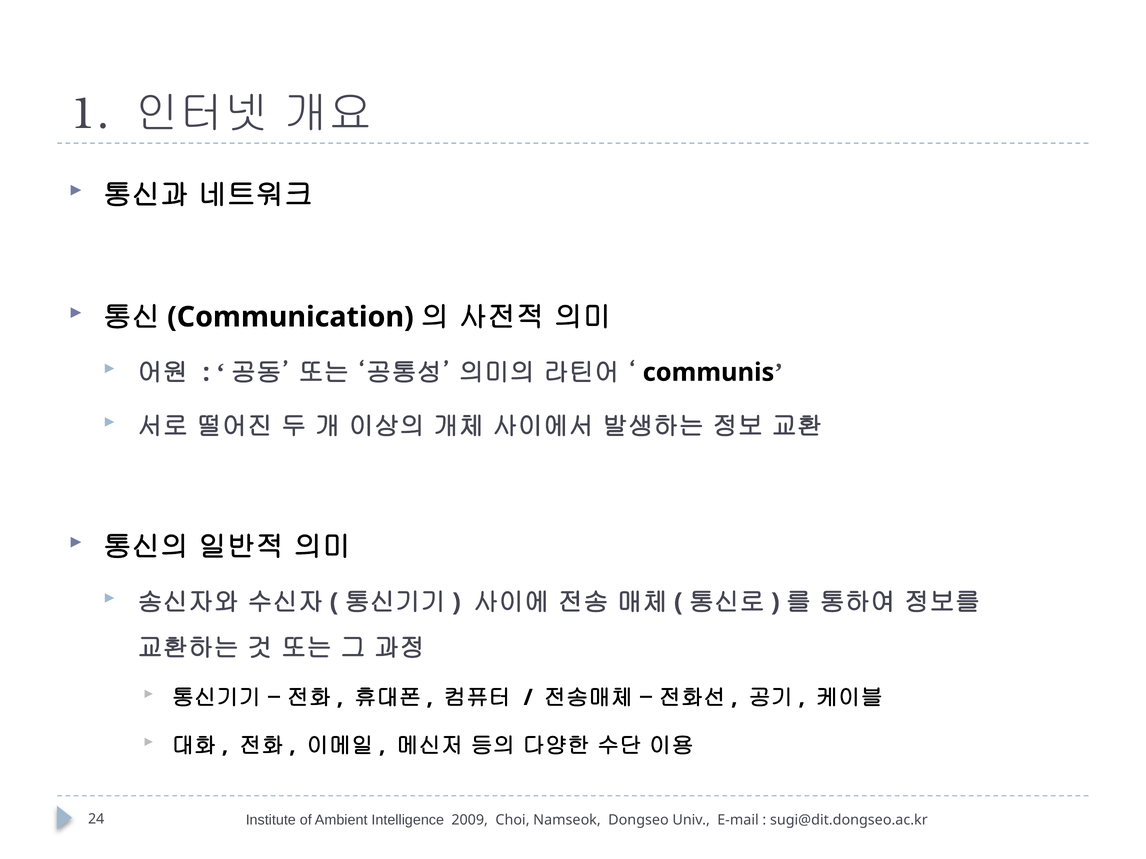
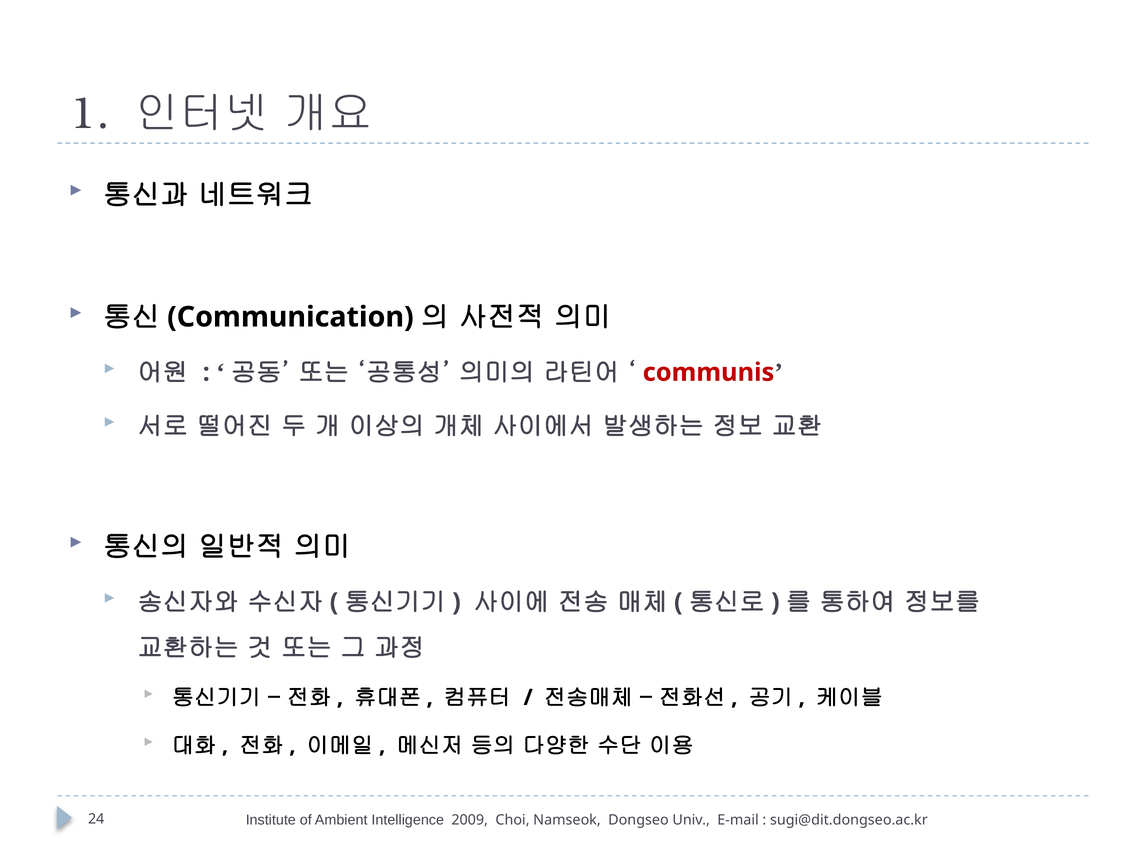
communis colour: black -> red
